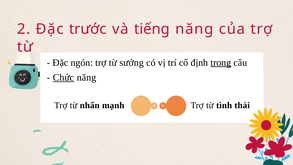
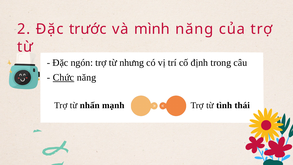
tiếng: tiếng -> mình
sướng: sướng -> nhưng
trong underline: present -> none
